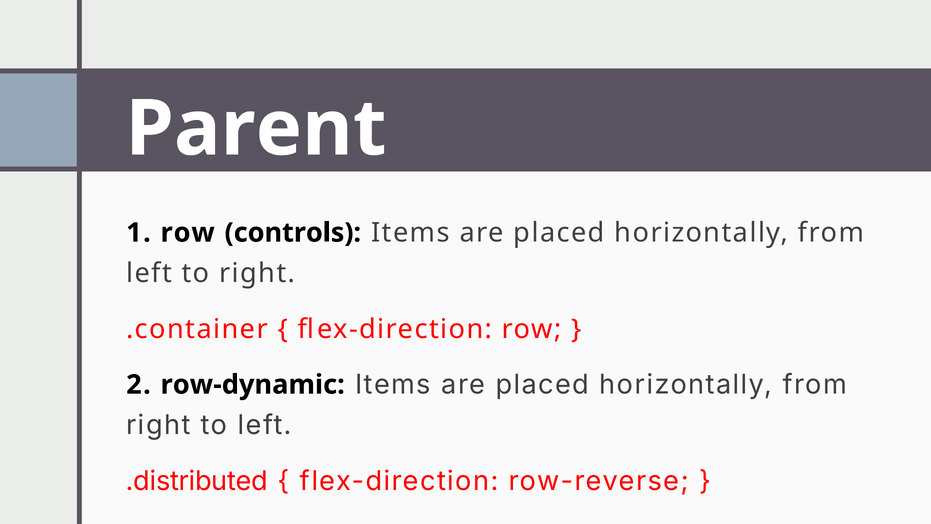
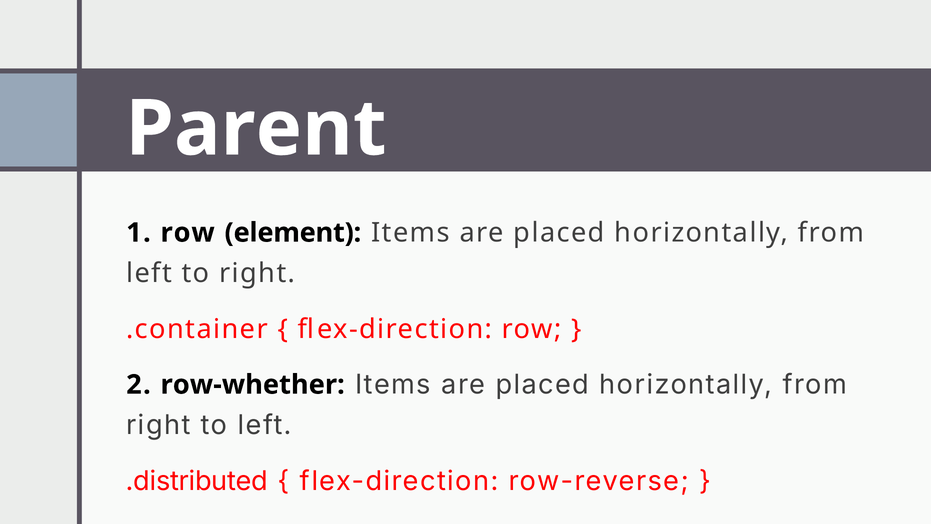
controls: controls -> element
row-dynamic: row-dynamic -> row-whether
